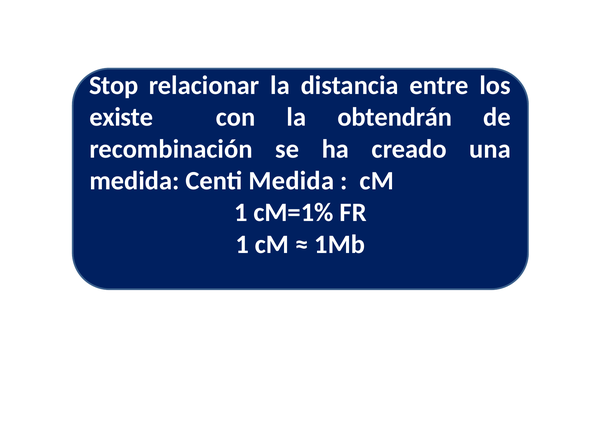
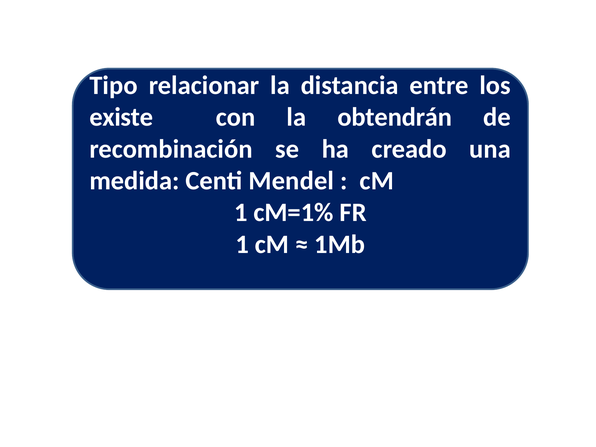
Stop: Stop -> Tipo
Centi Medida: Medida -> Mendel
